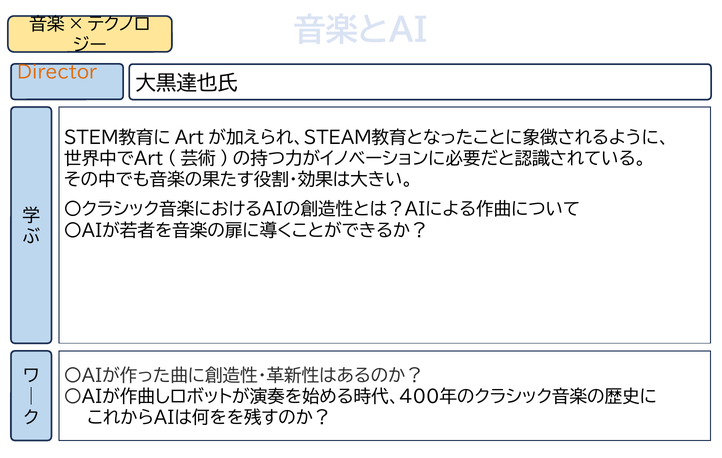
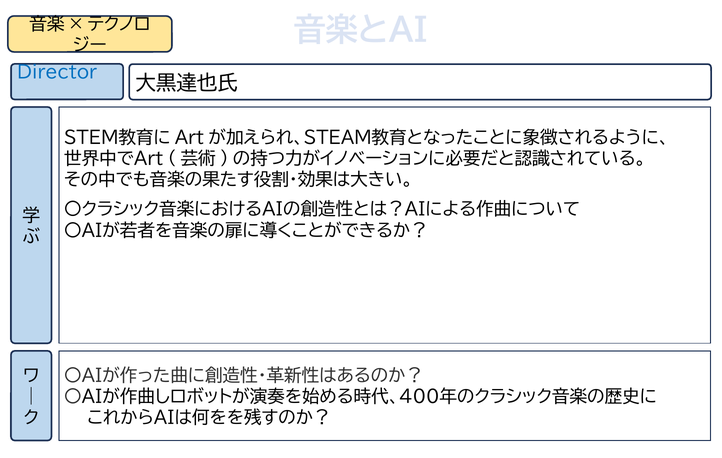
Director colour: orange -> blue
